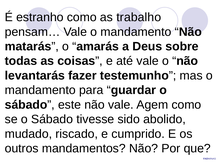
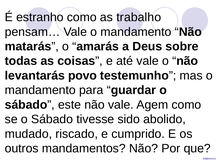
fazer: fazer -> povo
